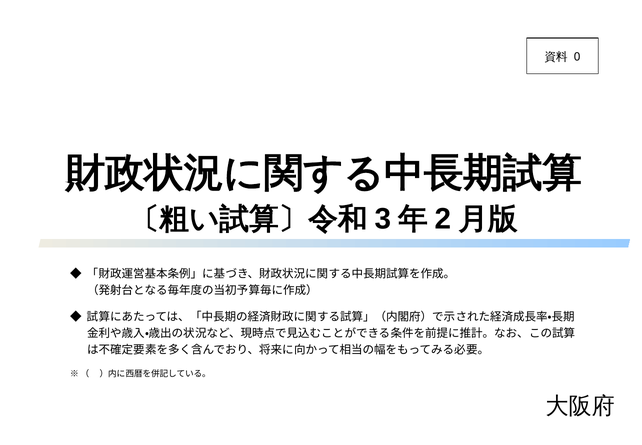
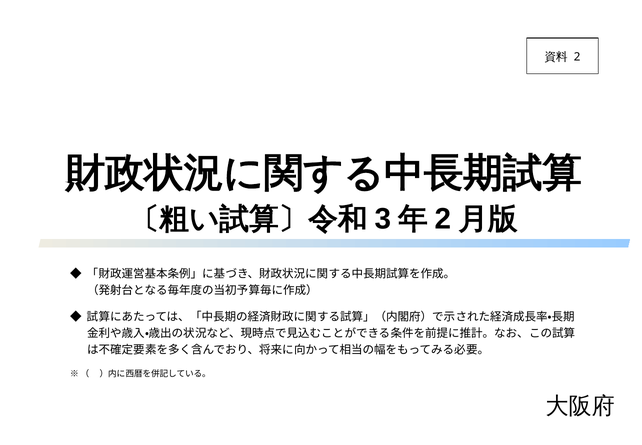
0 at (577, 57): 0 -> 2
